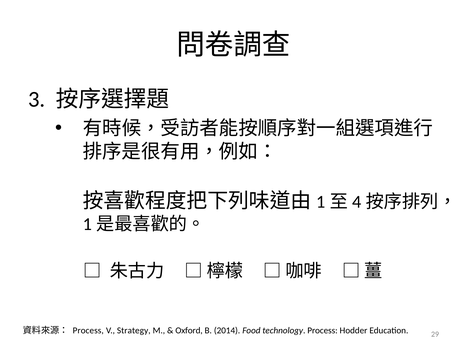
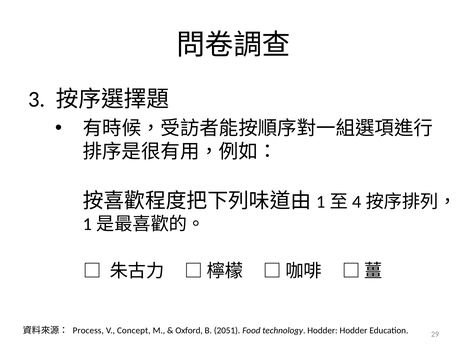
Strategy: Strategy -> Concept
2014: 2014 -> 2051
technology Process: Process -> Hodder
